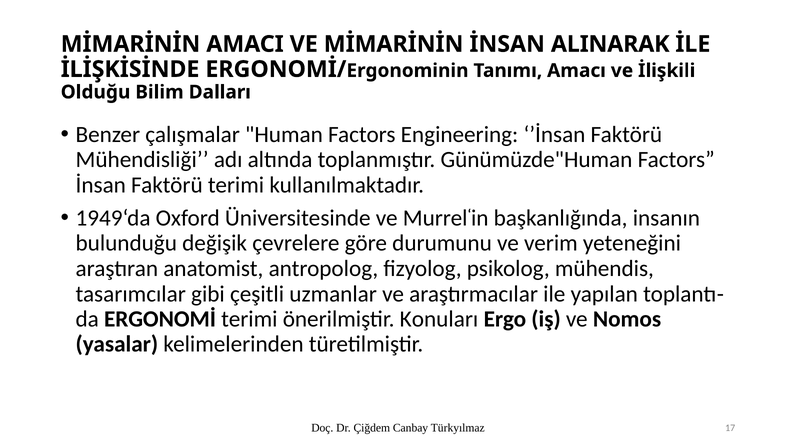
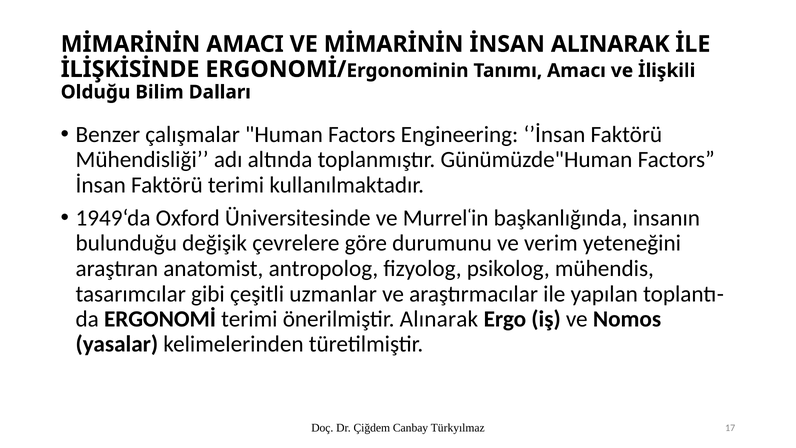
Konuları: Konuları -> Alınarak
